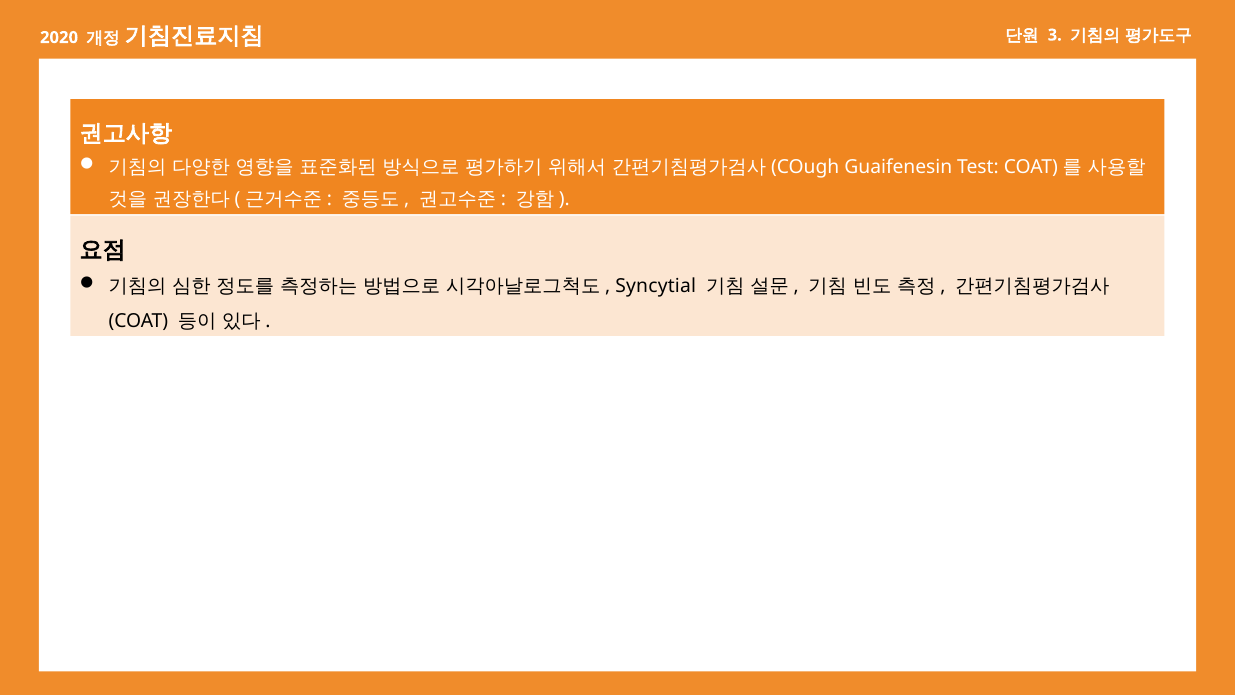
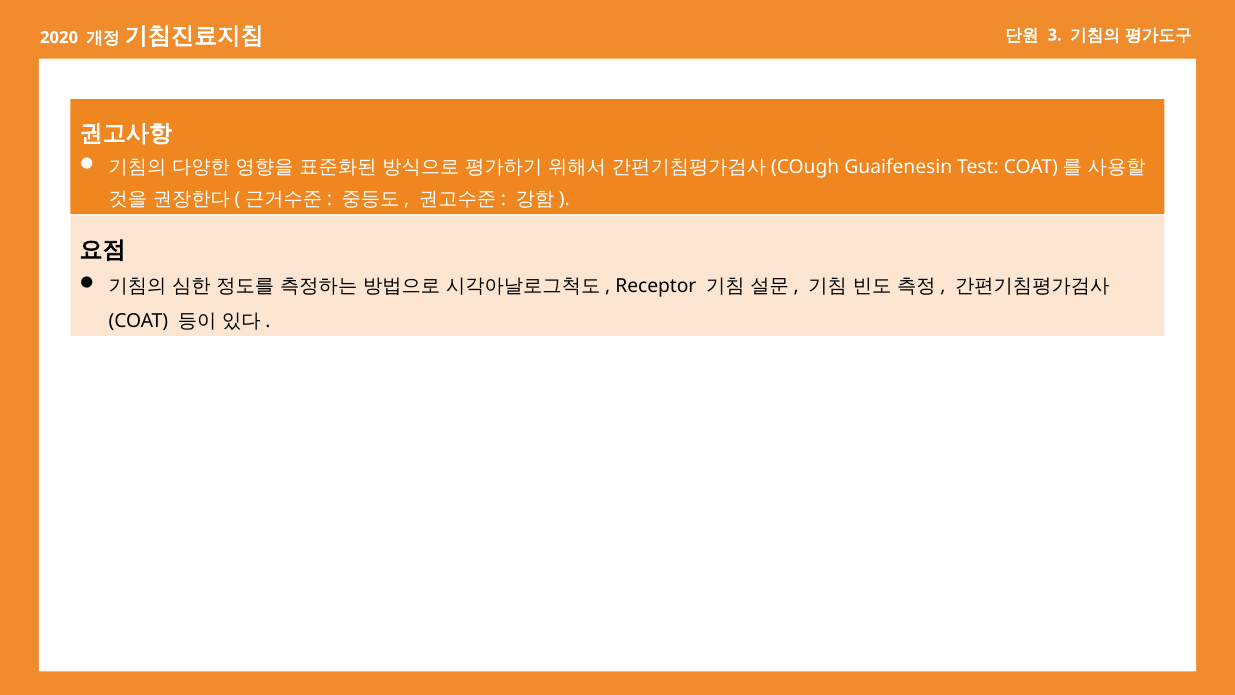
Syncytial: Syncytial -> Receptor
